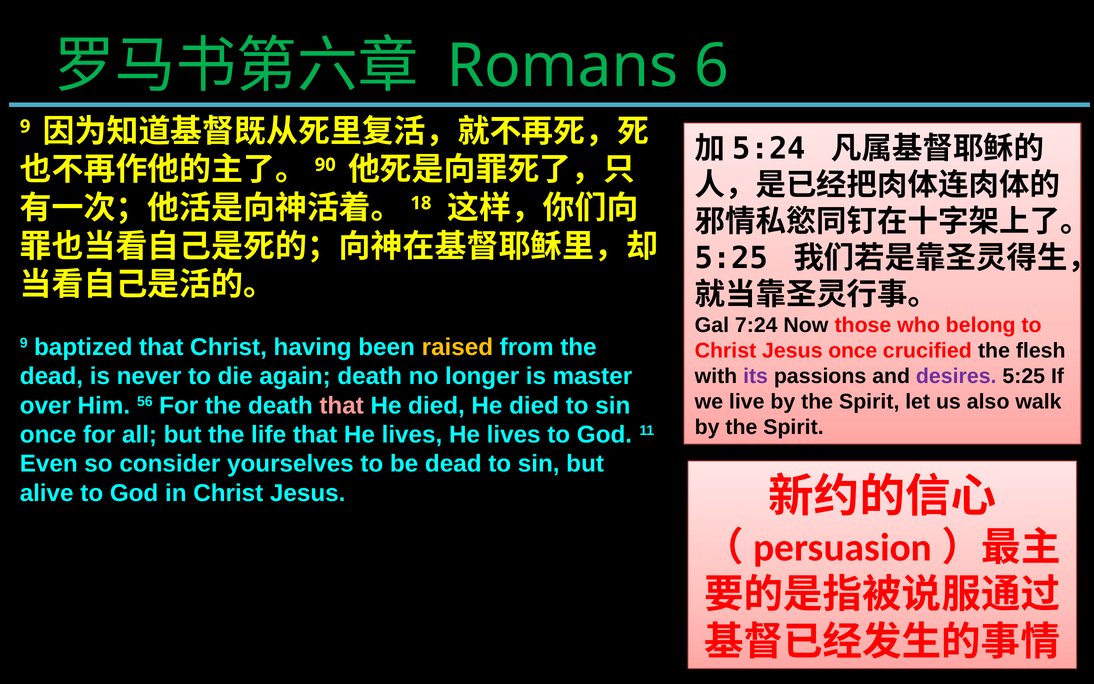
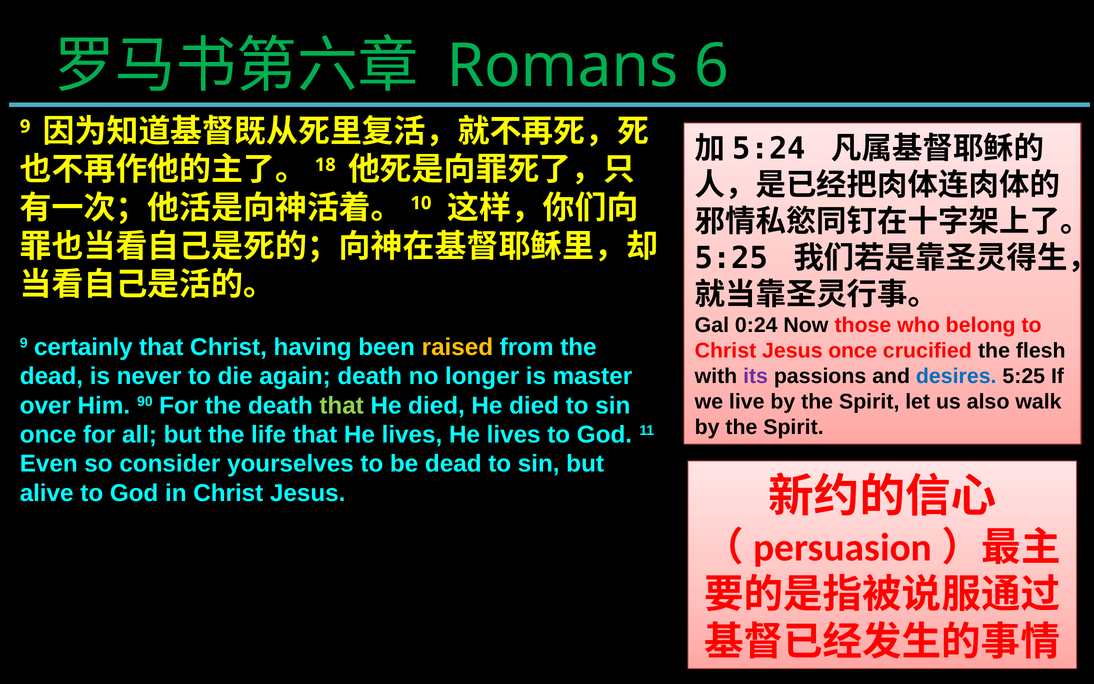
90: 90 -> 18
18: 18 -> 10
7:24: 7:24 -> 0:24
baptized: baptized -> certainly
desires colour: purple -> blue
56: 56 -> 90
that at (342, 405) colour: pink -> light green
